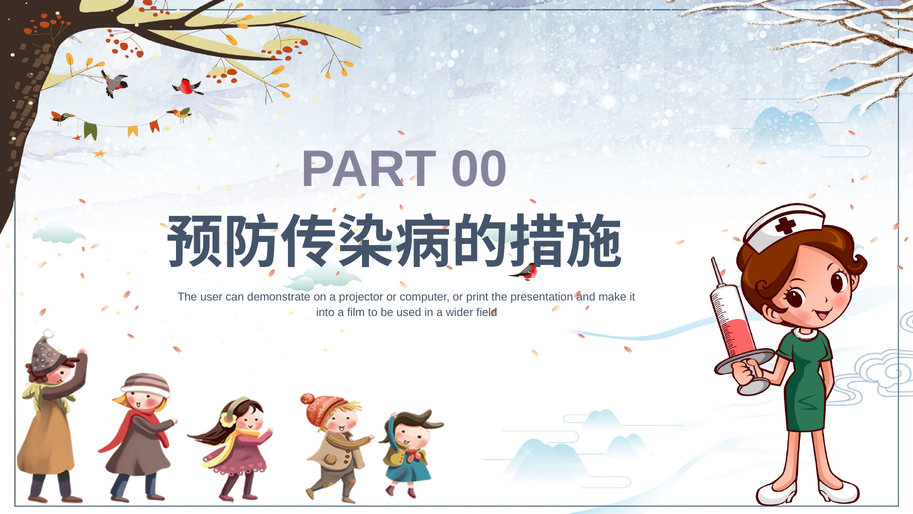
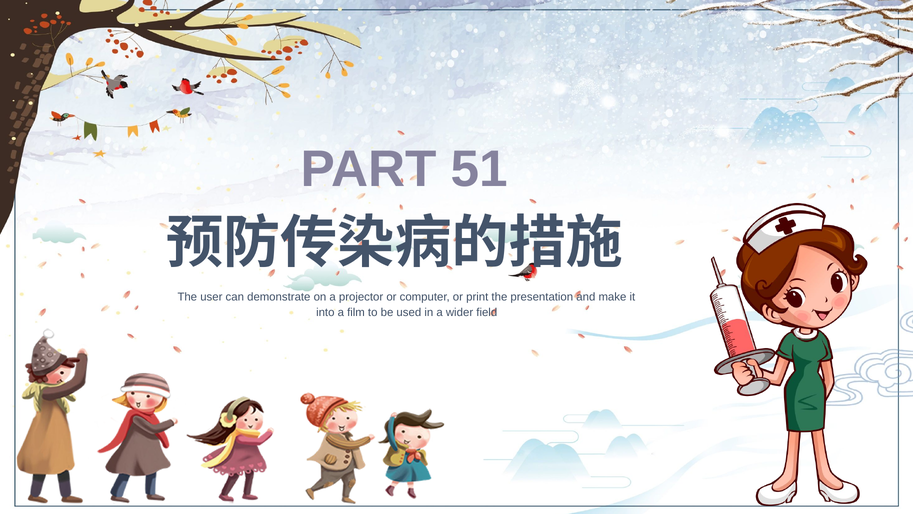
00: 00 -> 51
